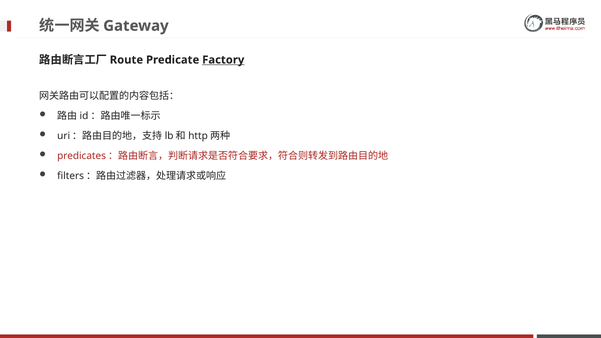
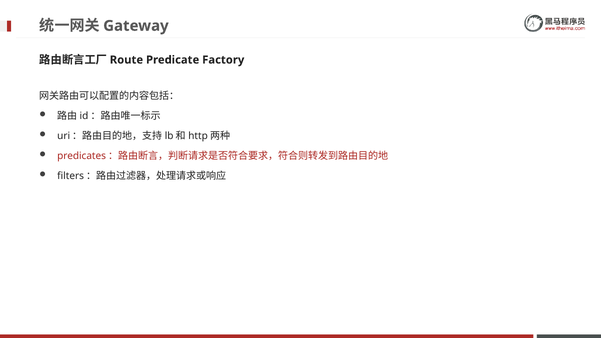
Factory underline: present -> none
